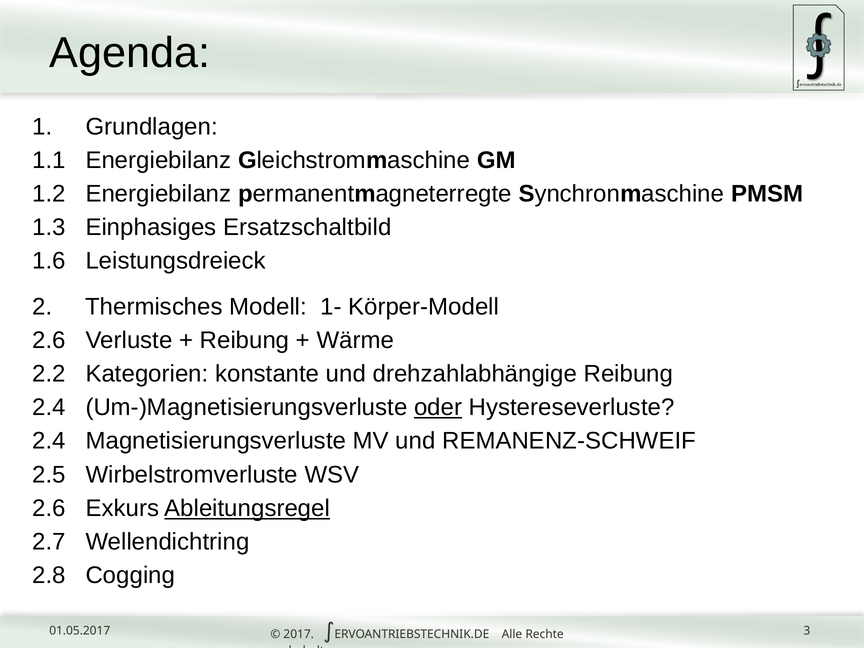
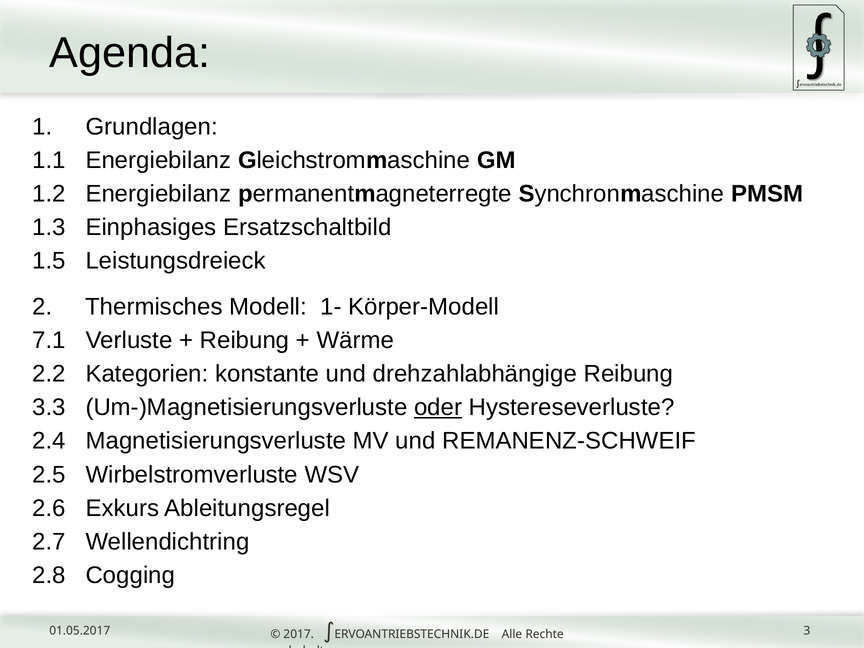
1.6: 1.6 -> 1.5
2.6 at (49, 340): 2.6 -> 7.1
2.4 at (49, 407): 2.4 -> 3.3
Ableitungsregel underline: present -> none
